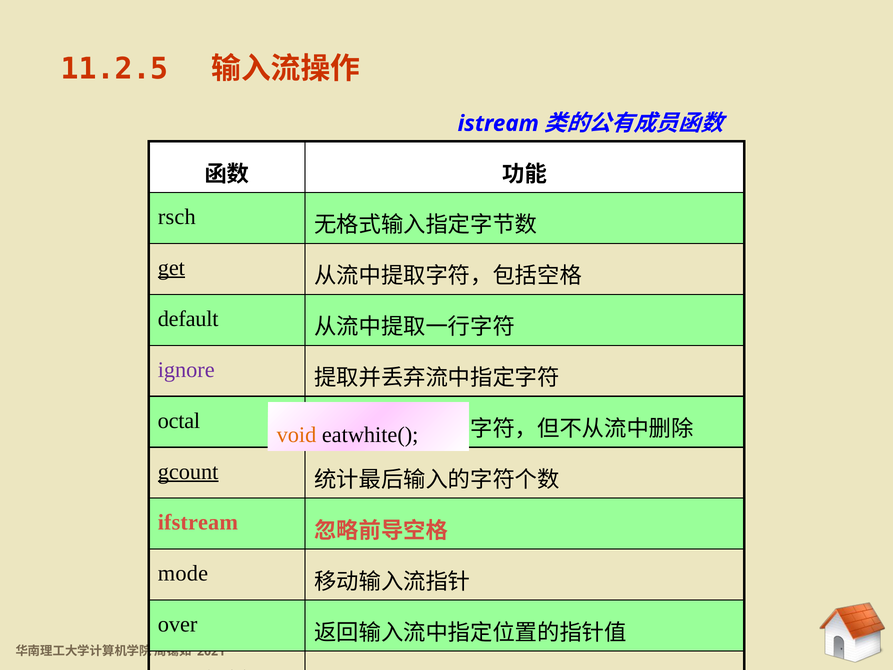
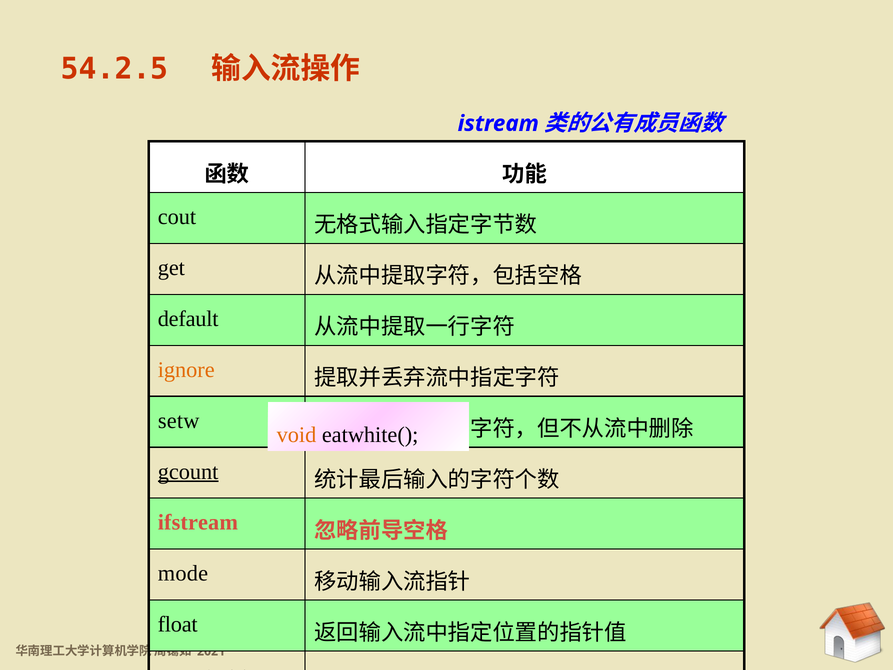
11.2.5: 11.2.5 -> 54.2.5
rsch: rsch -> cout
get underline: present -> none
ignore colour: purple -> orange
octal: octal -> setw
over: over -> float
